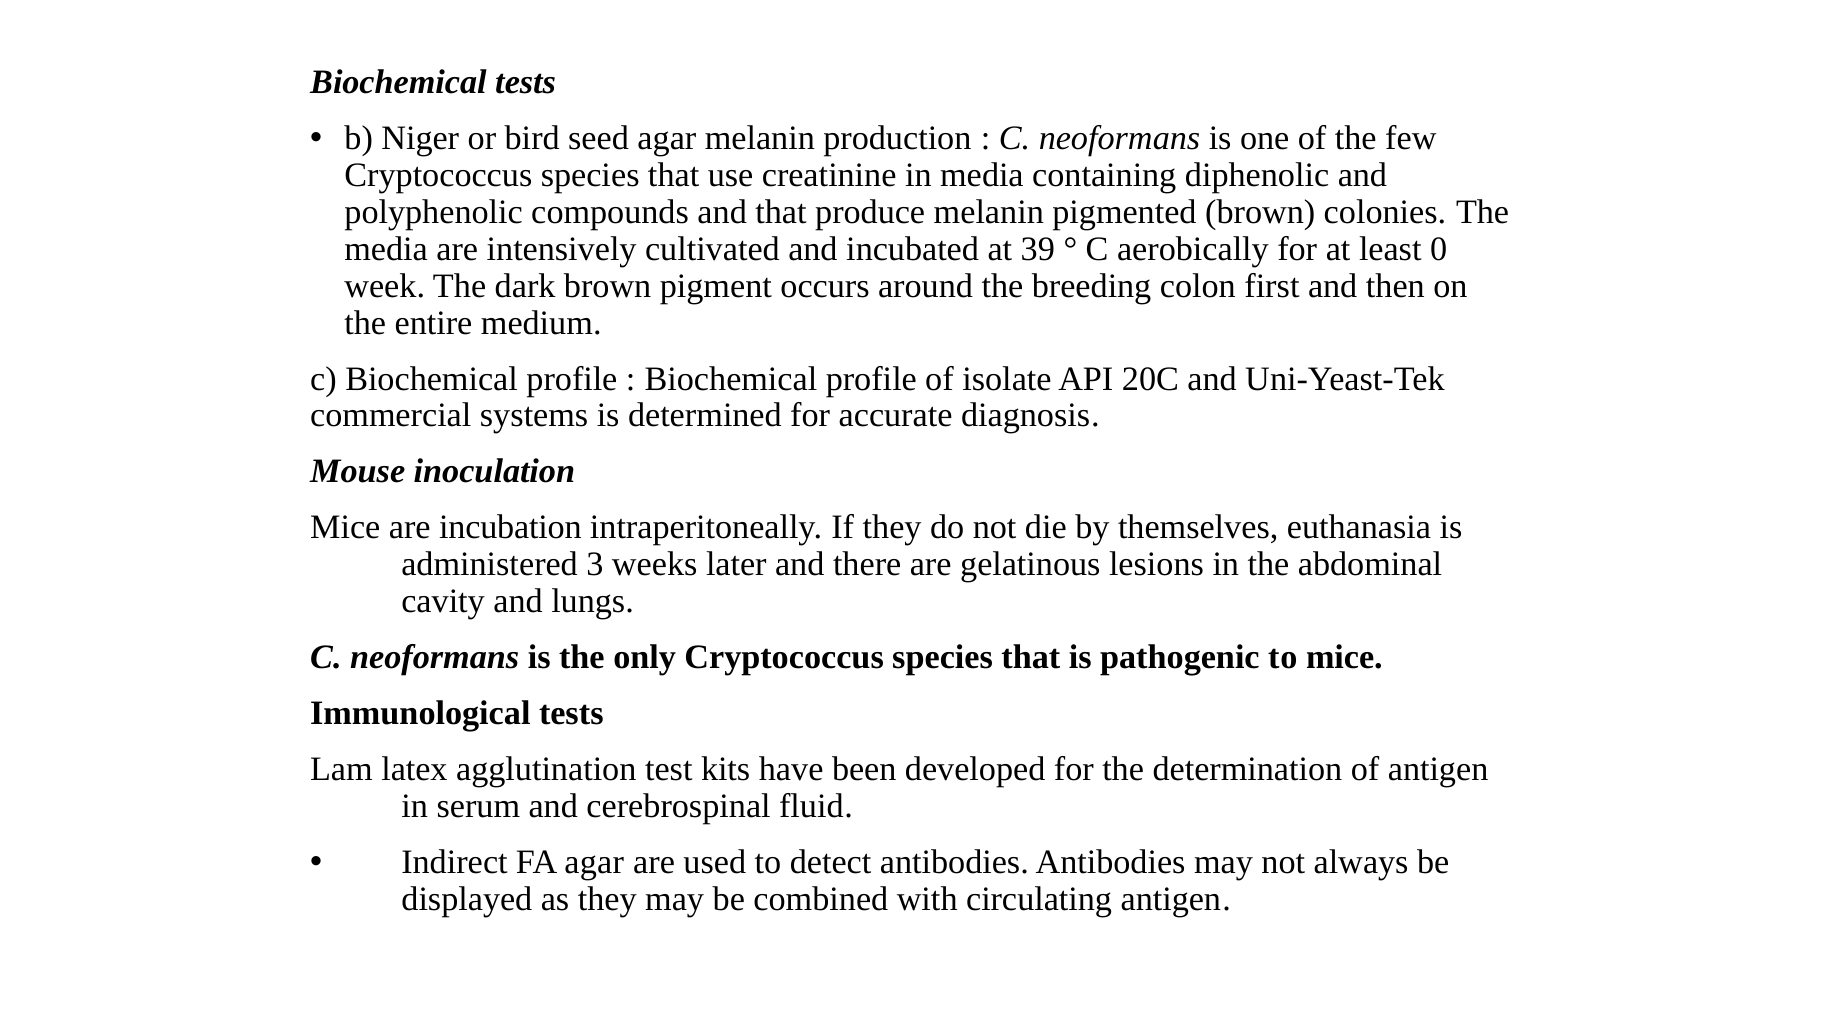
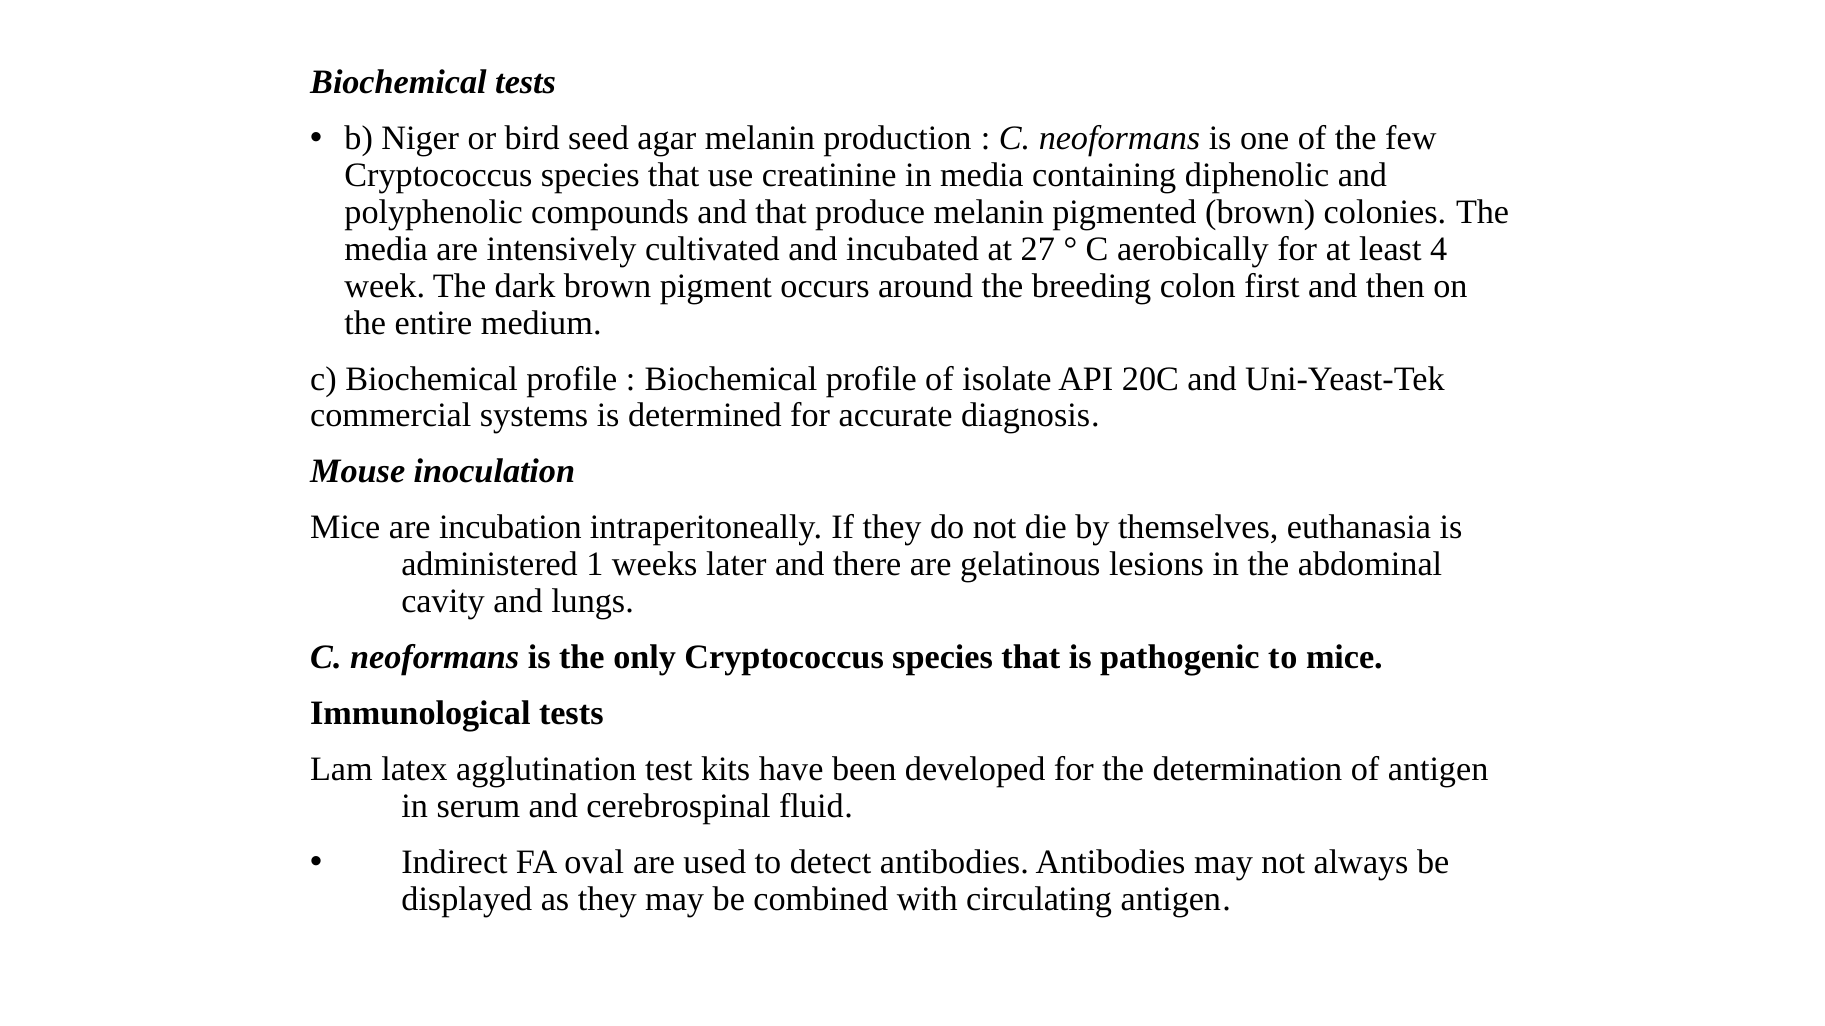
39: 39 -> 27
0: 0 -> 4
3: 3 -> 1
FA agar: agar -> oval
